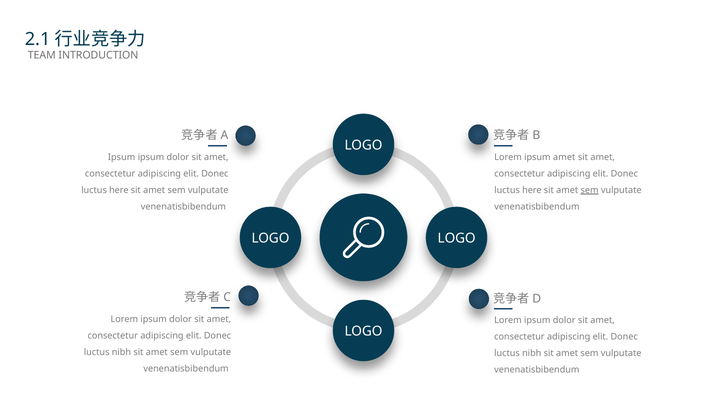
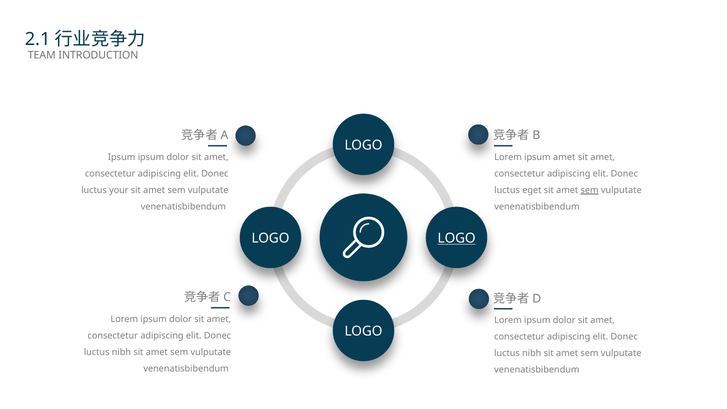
here at (119, 190): here -> your
here at (532, 190): here -> eget
LOGO at (457, 238) underline: none -> present
